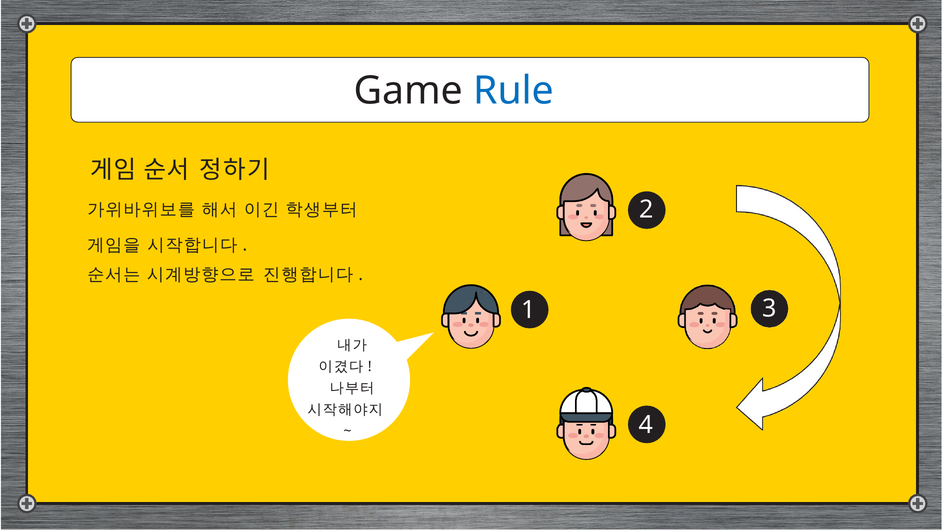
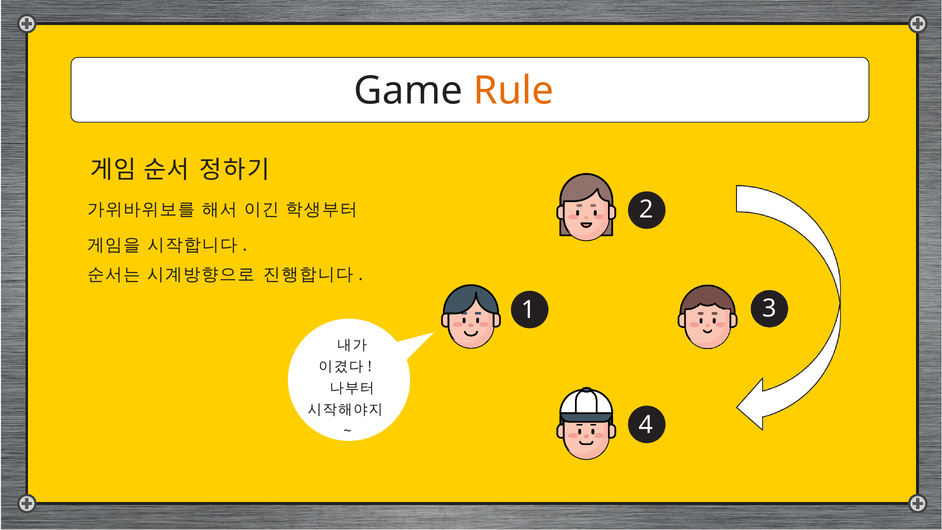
Rule colour: blue -> orange
